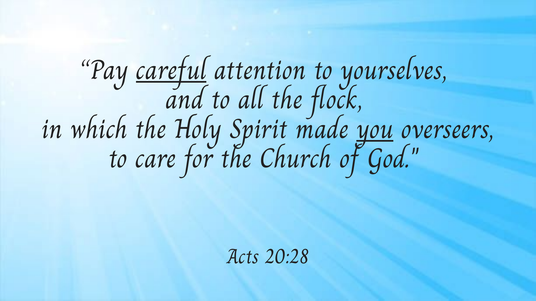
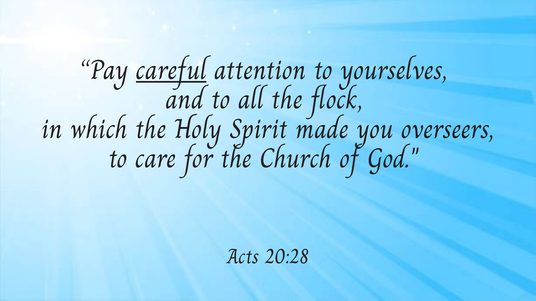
you underline: present -> none
